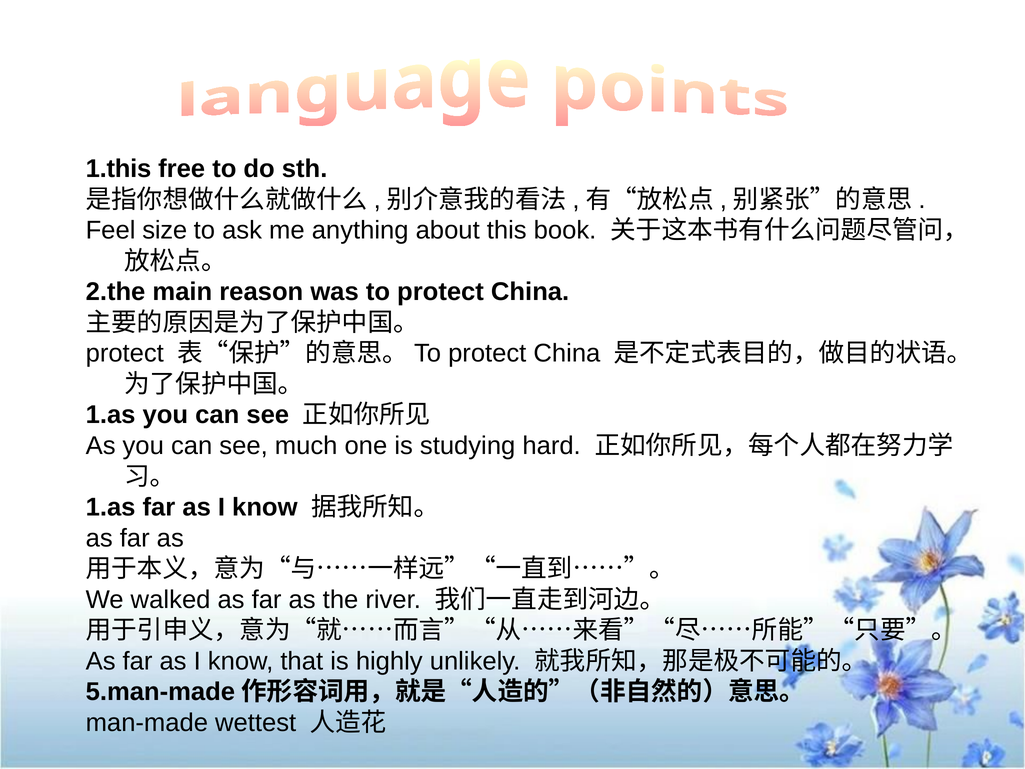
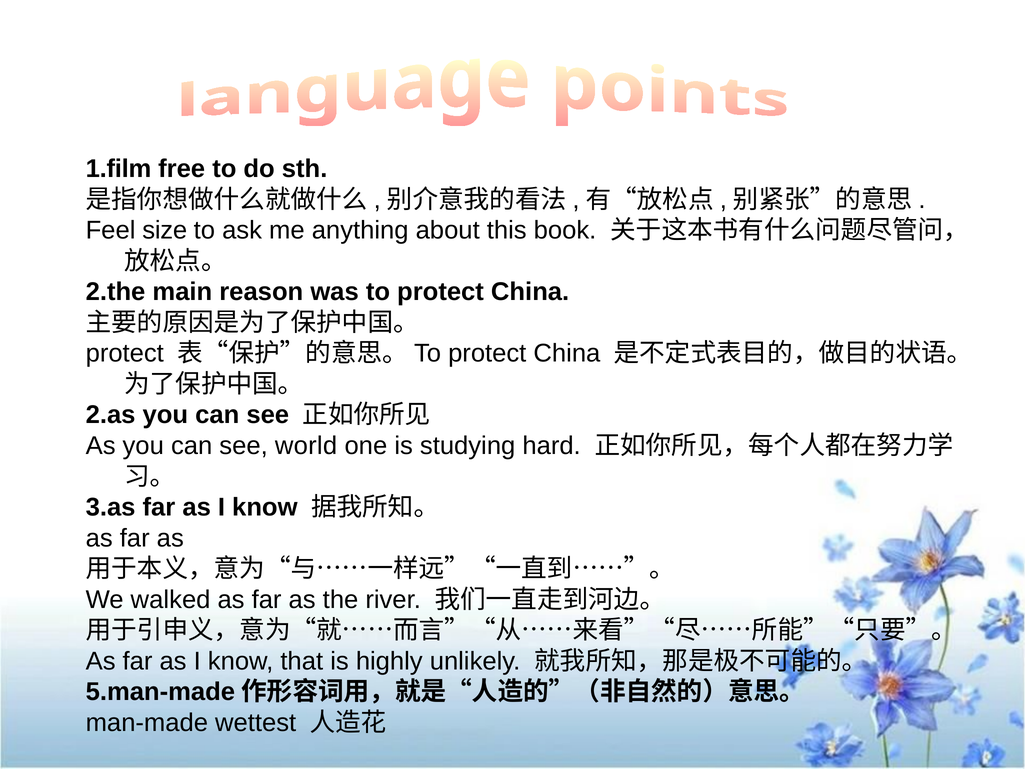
1.this: 1.this -> 1.film
1.as at (111, 415): 1.as -> 2.as
much: much -> world
1.as at (111, 507): 1.as -> 3.as
